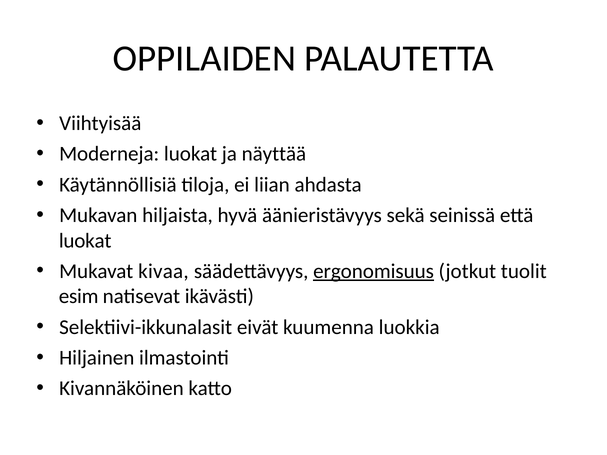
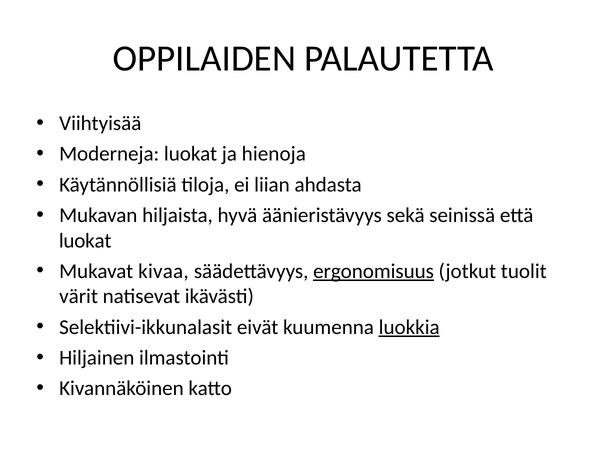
näyttää: näyttää -> hienoja
esim: esim -> värit
luokkia underline: none -> present
